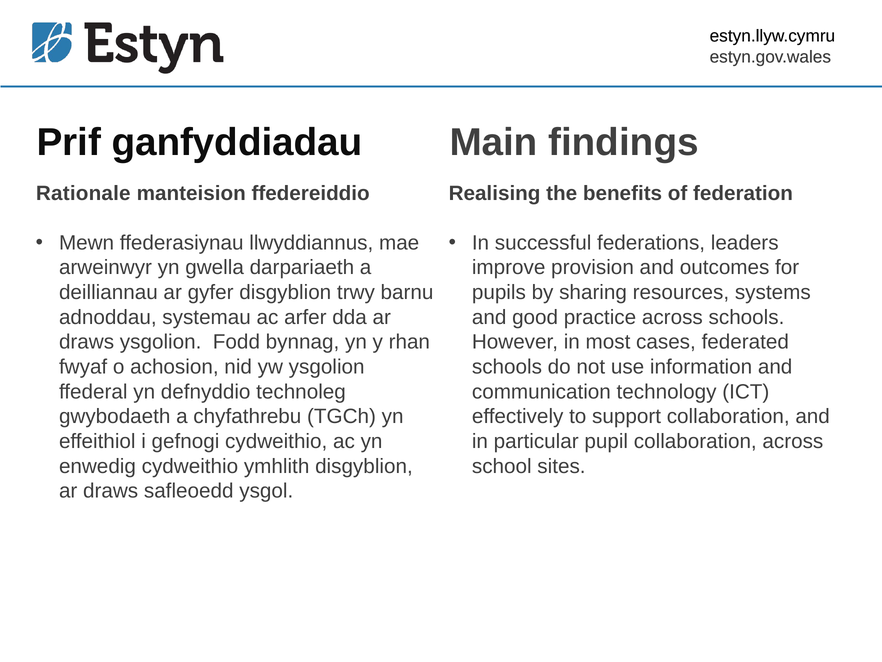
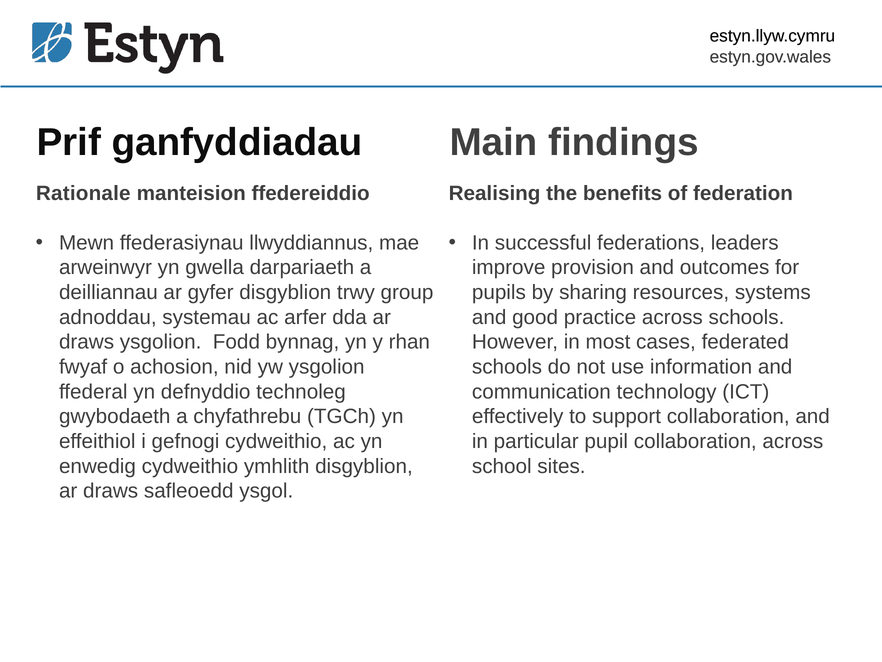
barnu: barnu -> group
